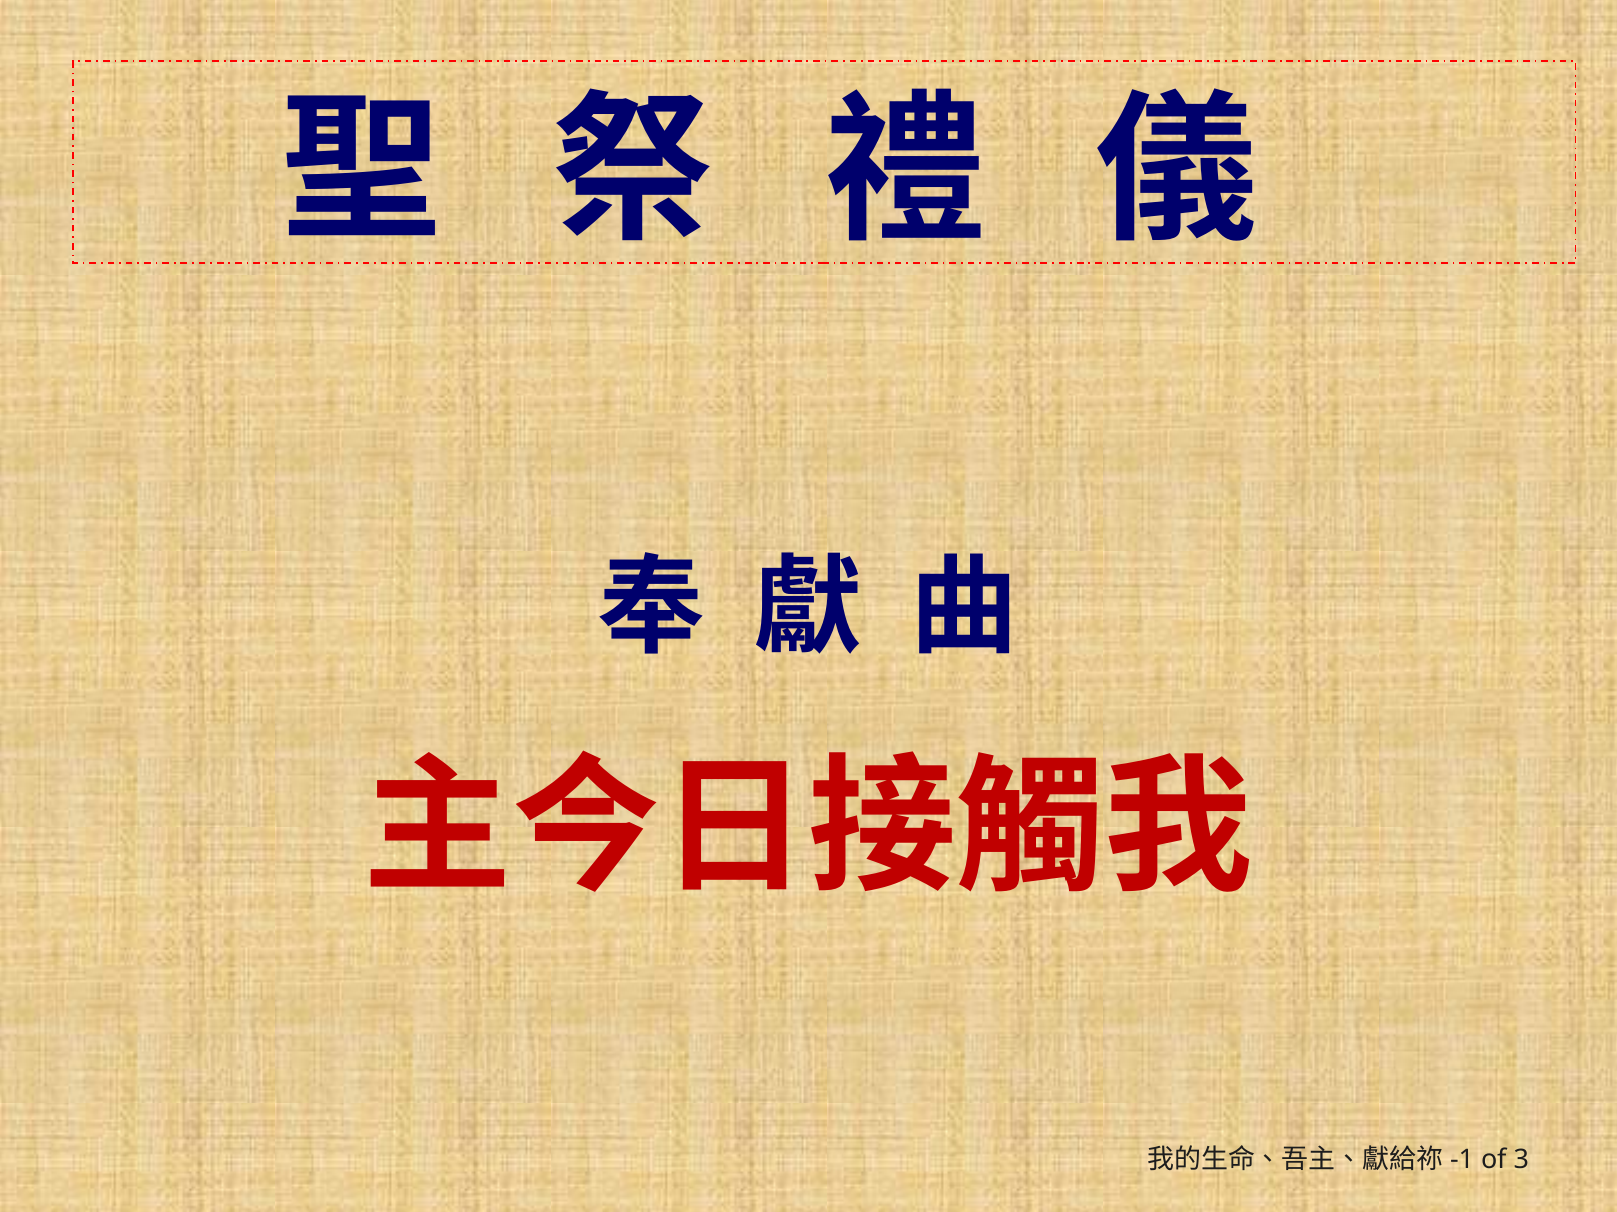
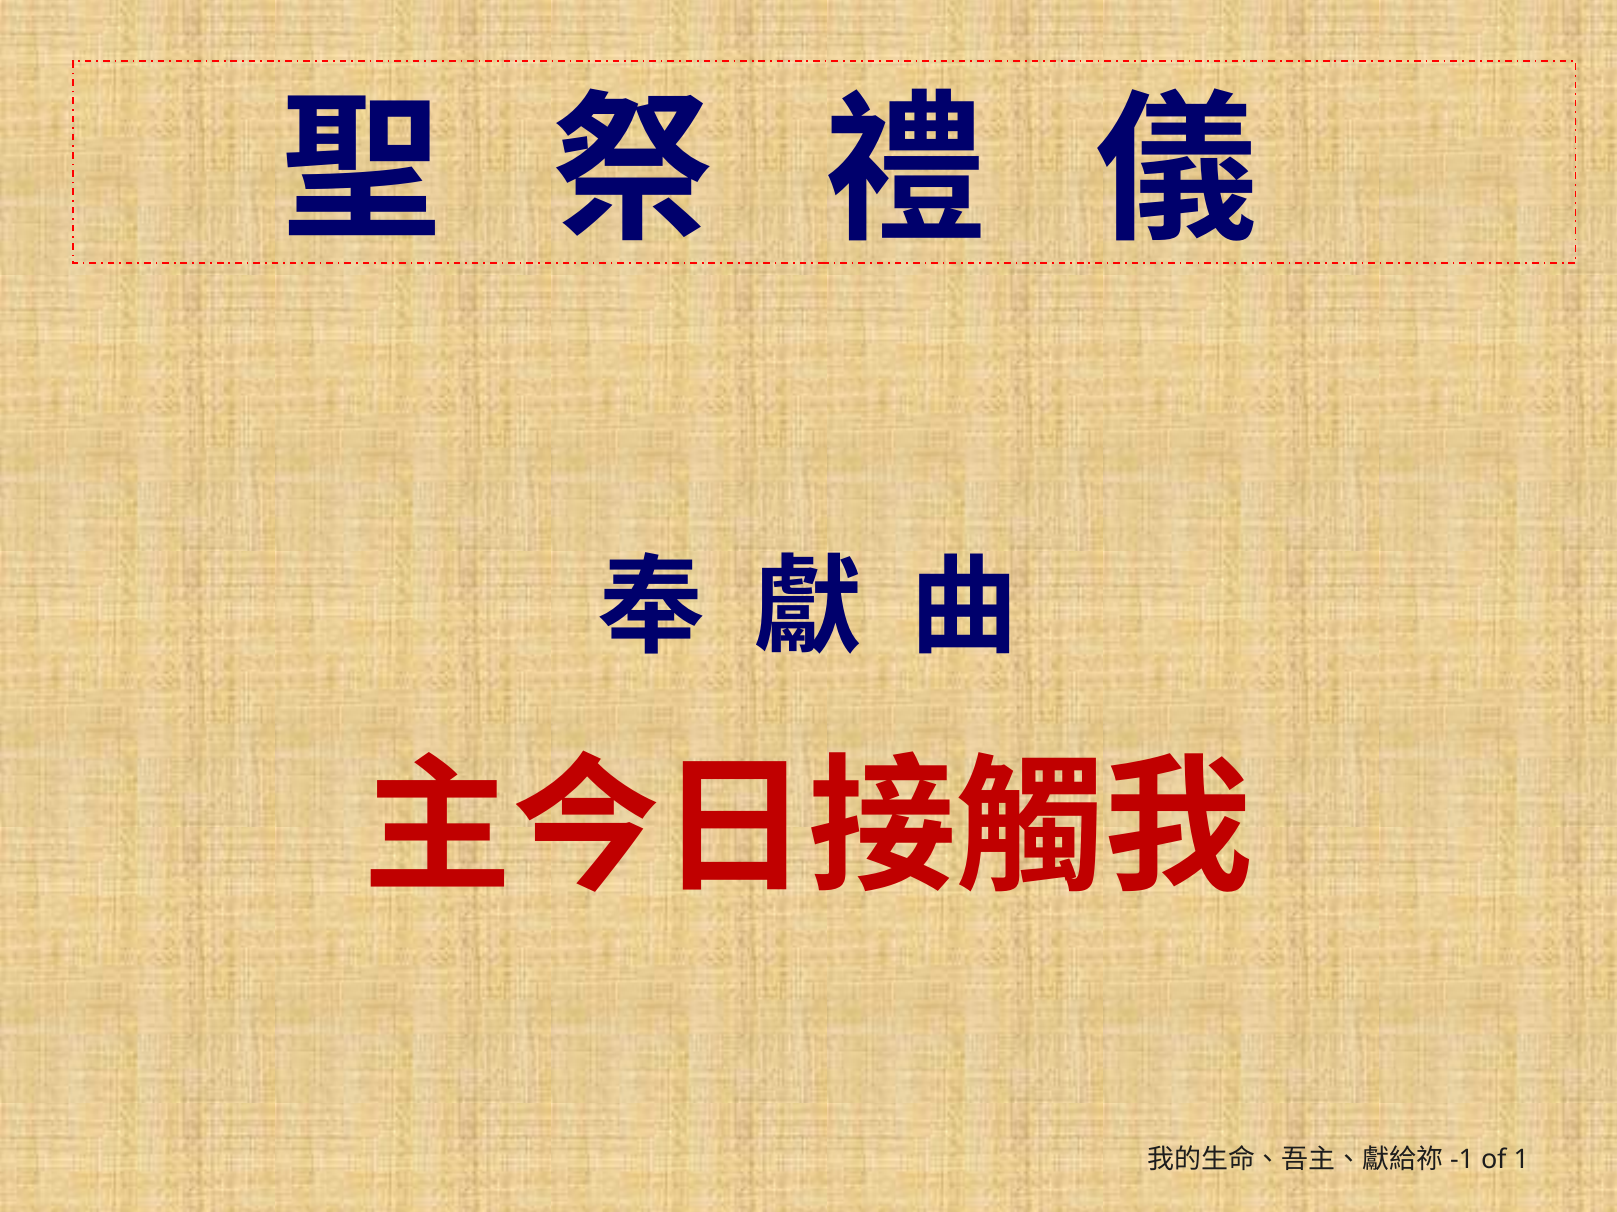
3: 3 -> 1
